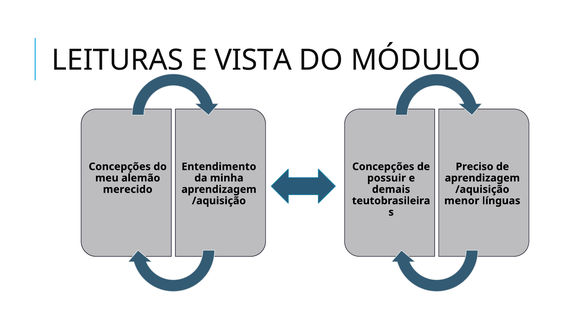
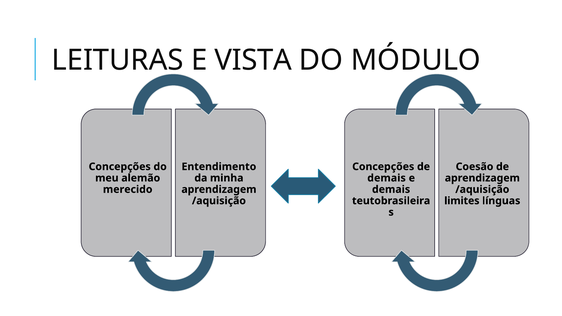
Preciso: Preciso -> Coesão
possuir at (387, 178): possuir -> demais
menor: menor -> limites
